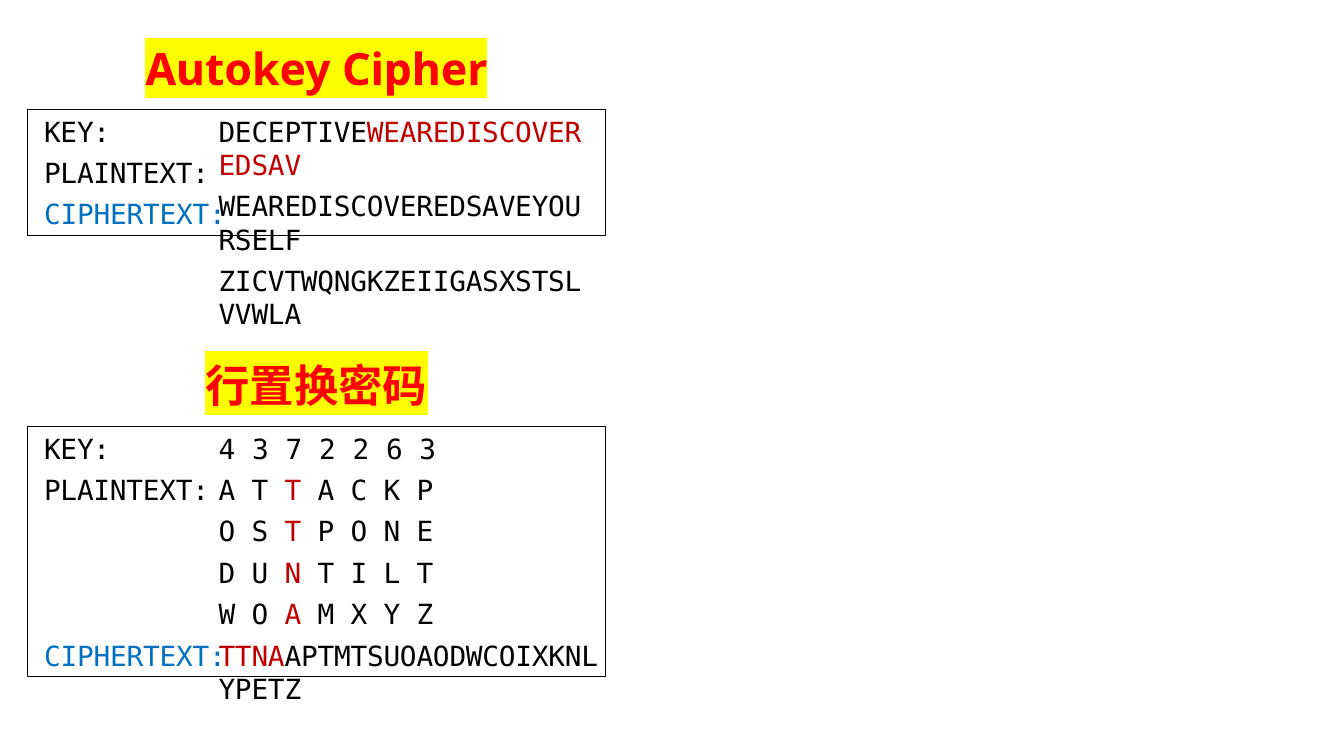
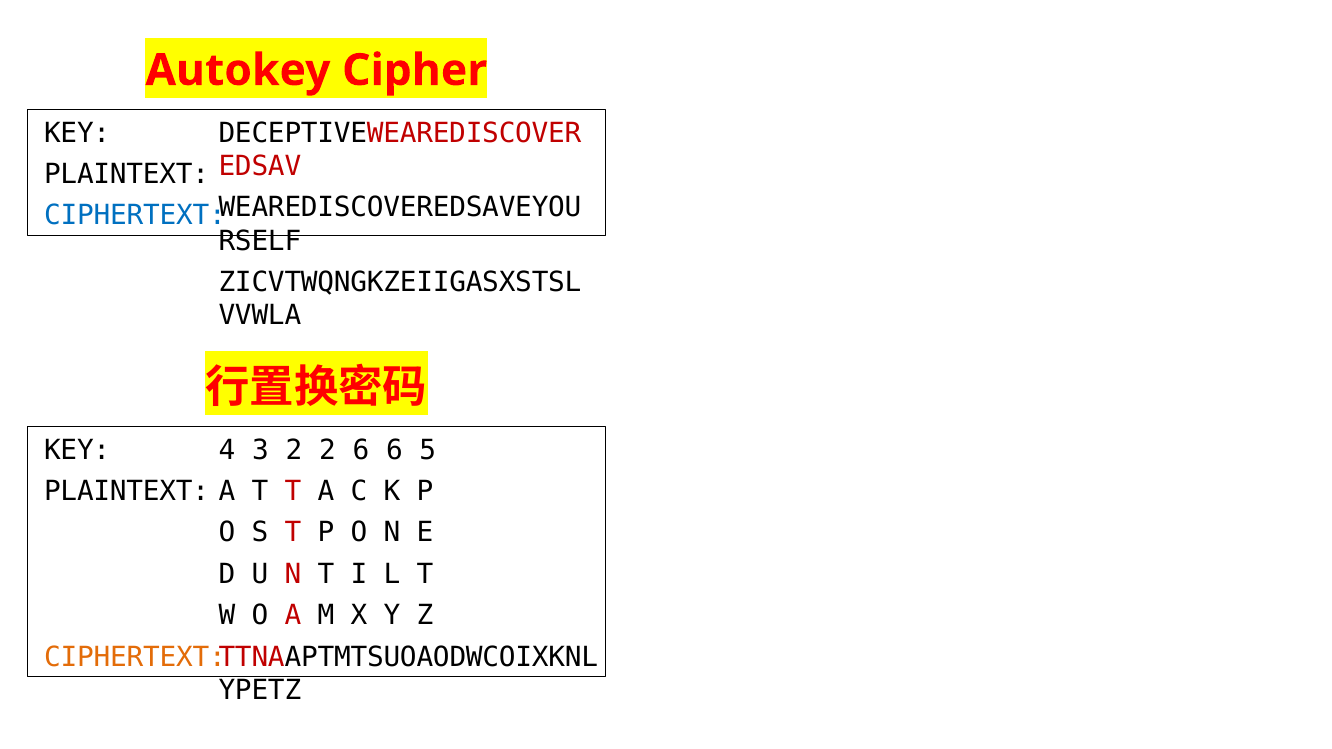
3 7: 7 -> 2
2 2: 2 -> 6
6 3: 3 -> 5
CIPHERTEXT at (135, 657) colour: blue -> orange
